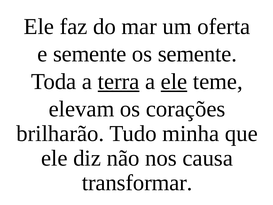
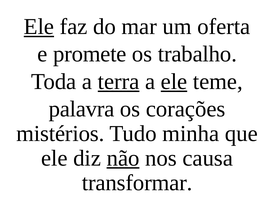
Ele at (39, 27) underline: none -> present
e semente: semente -> promete
os semente: semente -> trabalho
elevam: elevam -> palavra
brilharão: brilharão -> mistérios
não underline: none -> present
